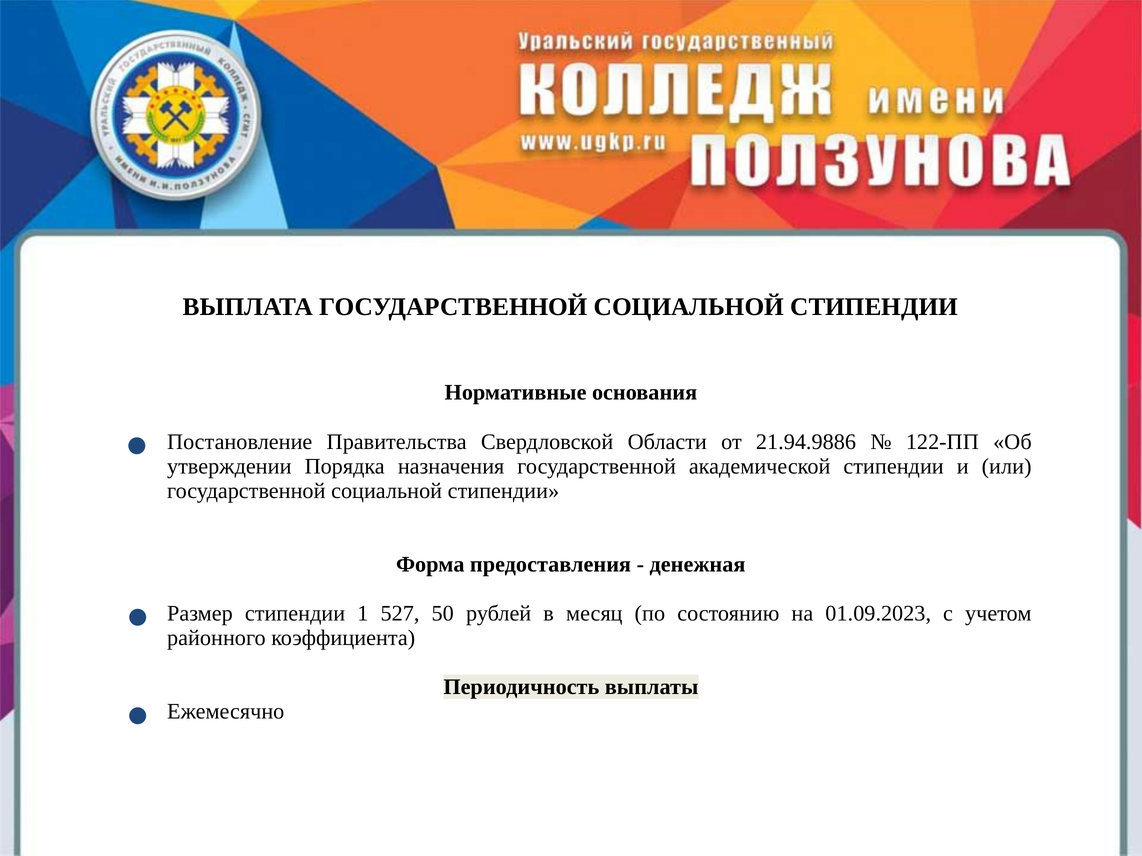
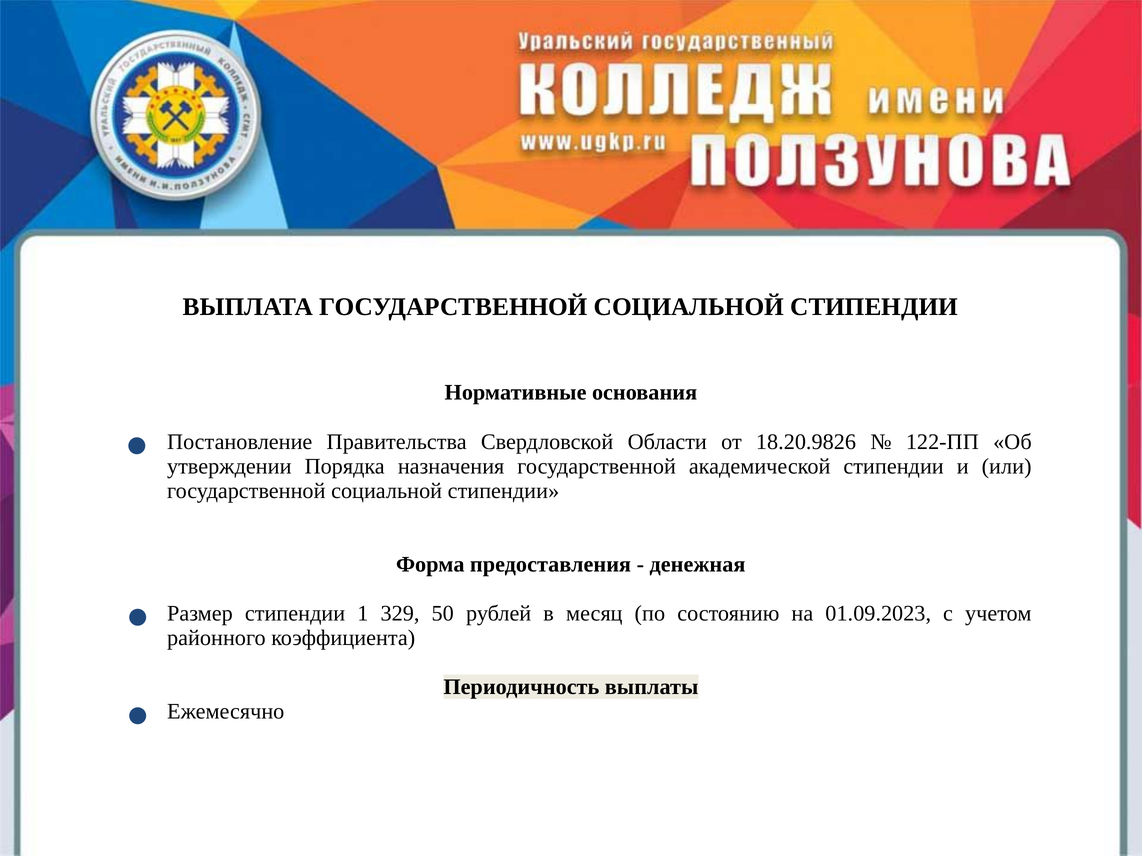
21.94.9886: 21.94.9886 -> 18.20.9826
527: 527 -> 329
